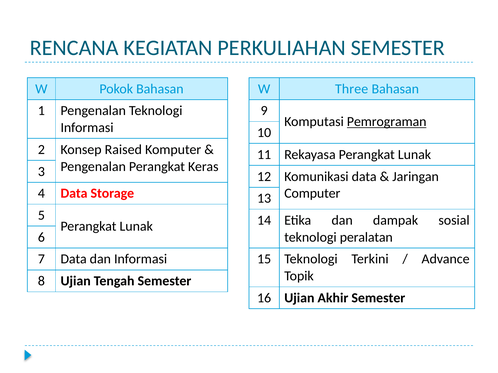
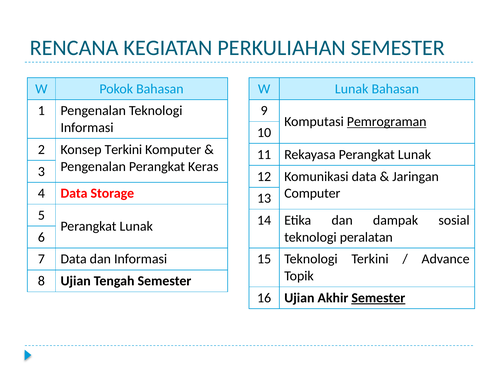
W Three: Three -> Lunak
Konsep Raised: Raised -> Terkini
Semester at (378, 298) underline: none -> present
